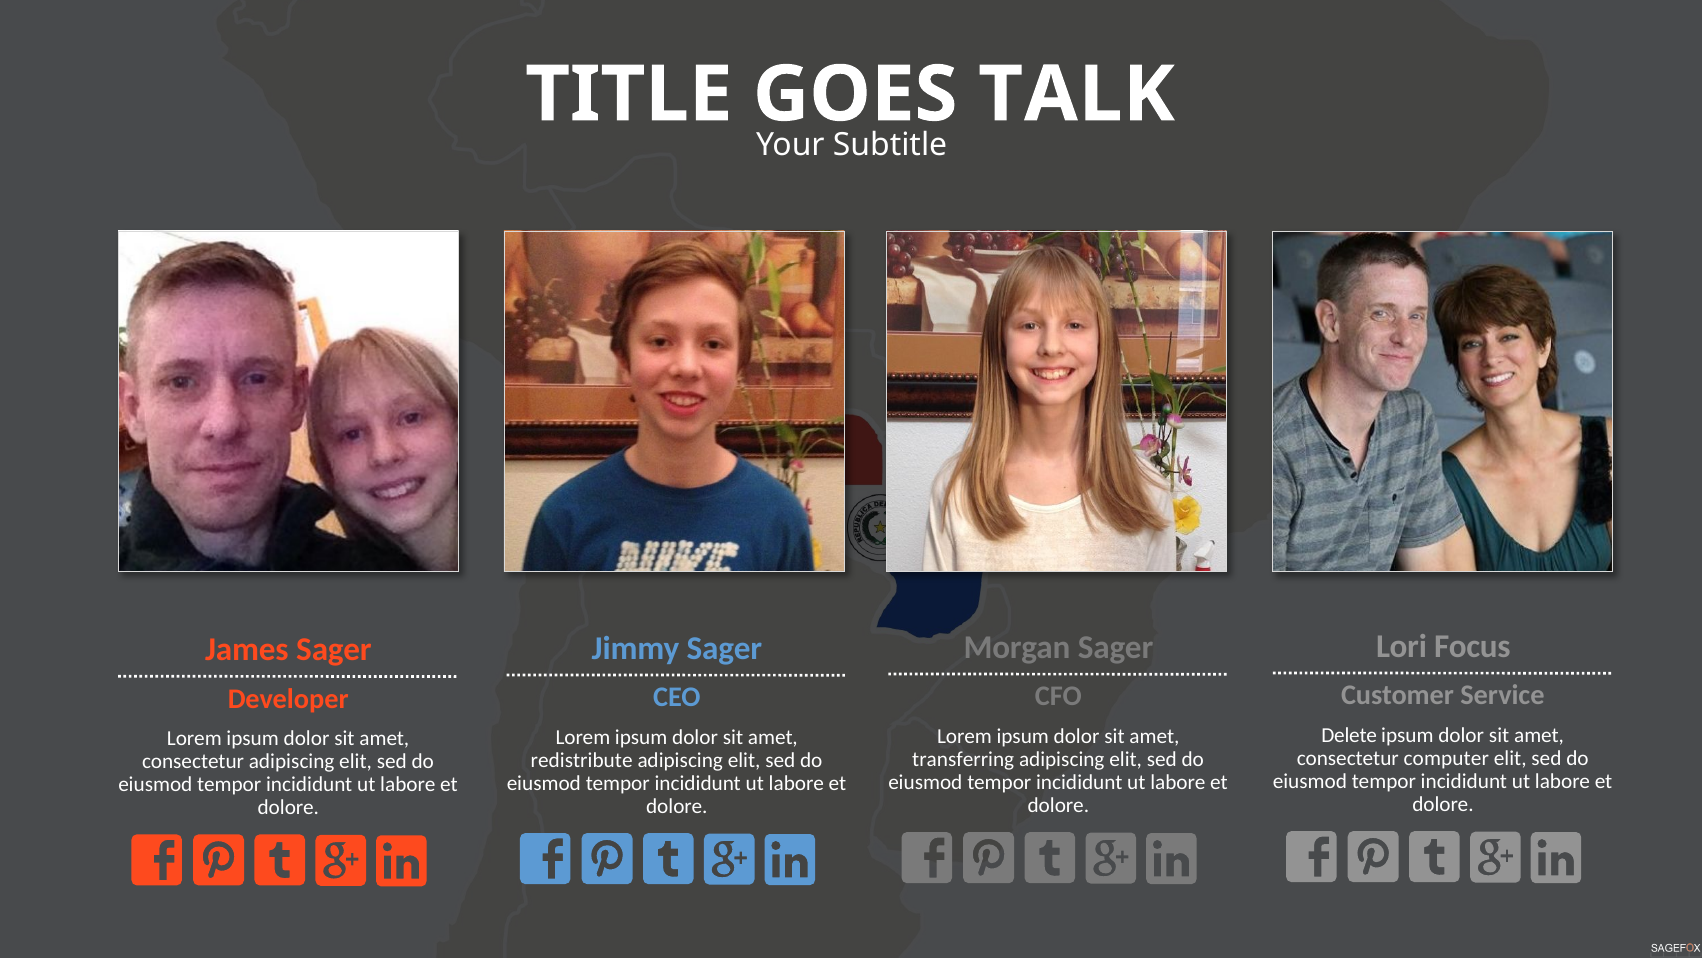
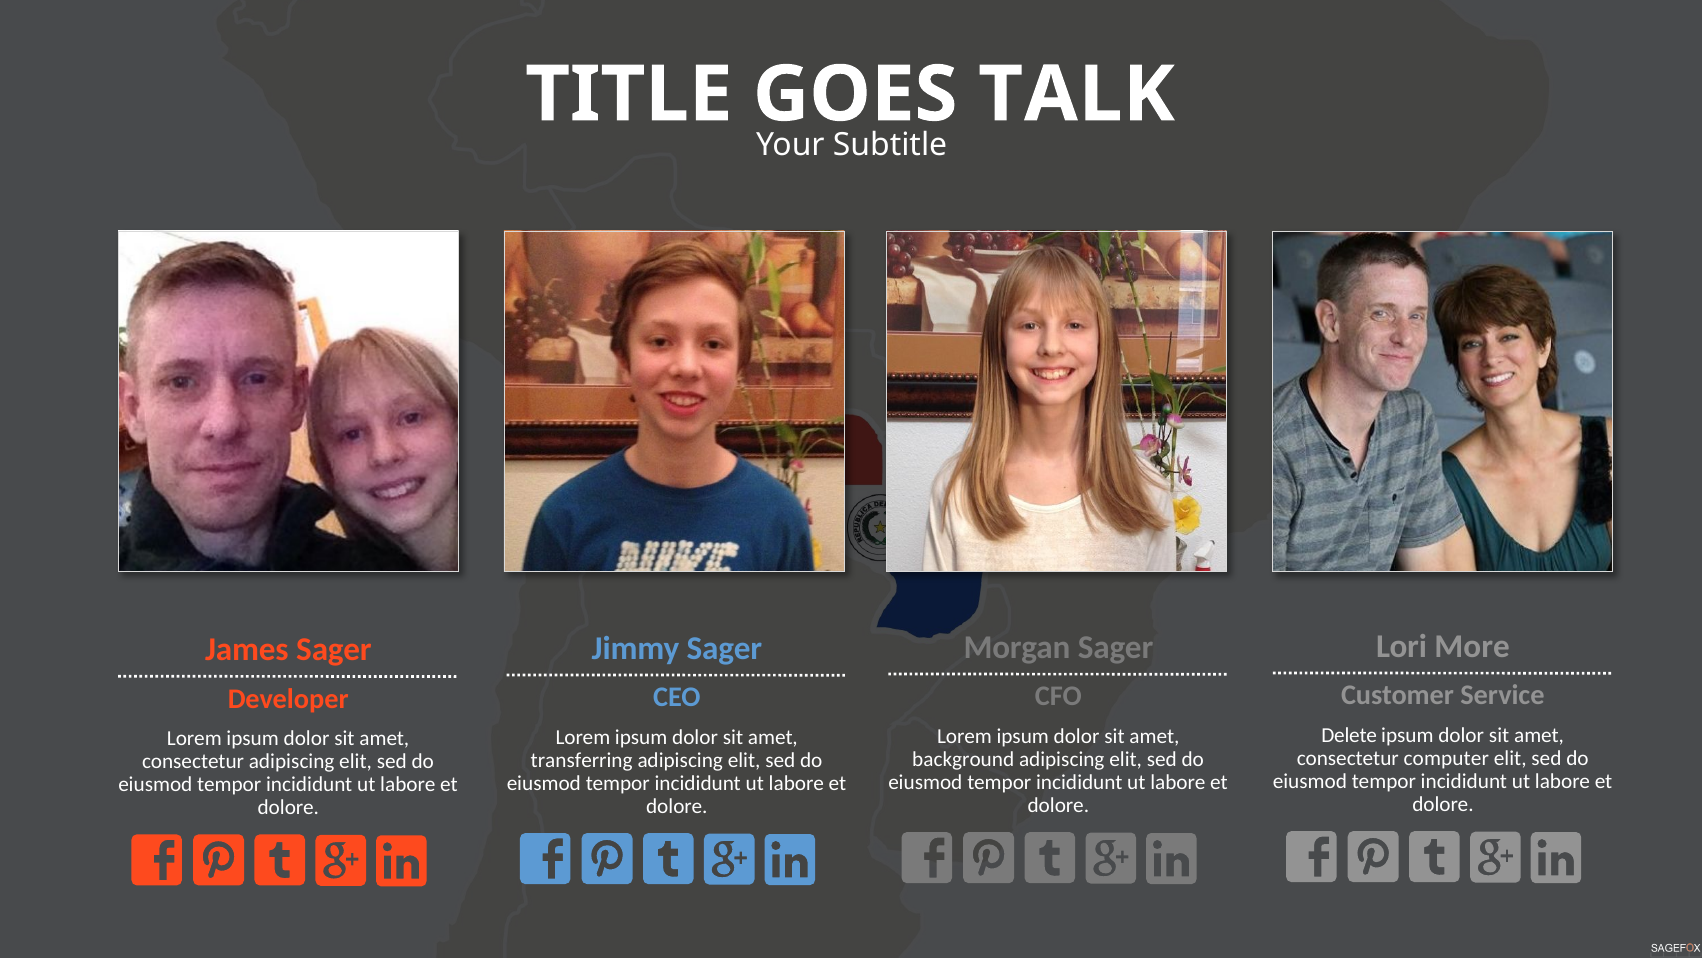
Focus: Focus -> More
transferring: transferring -> background
redistribute: redistribute -> transferring
